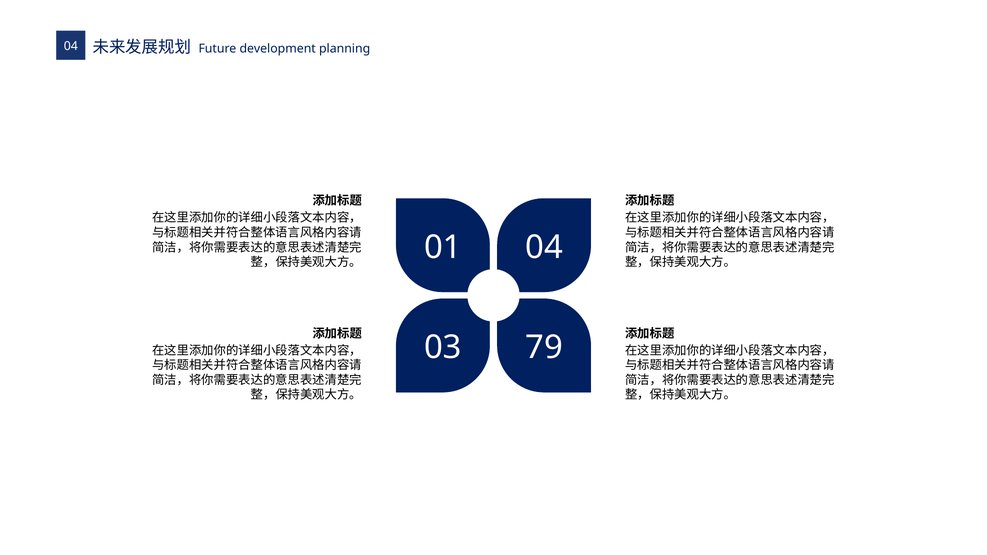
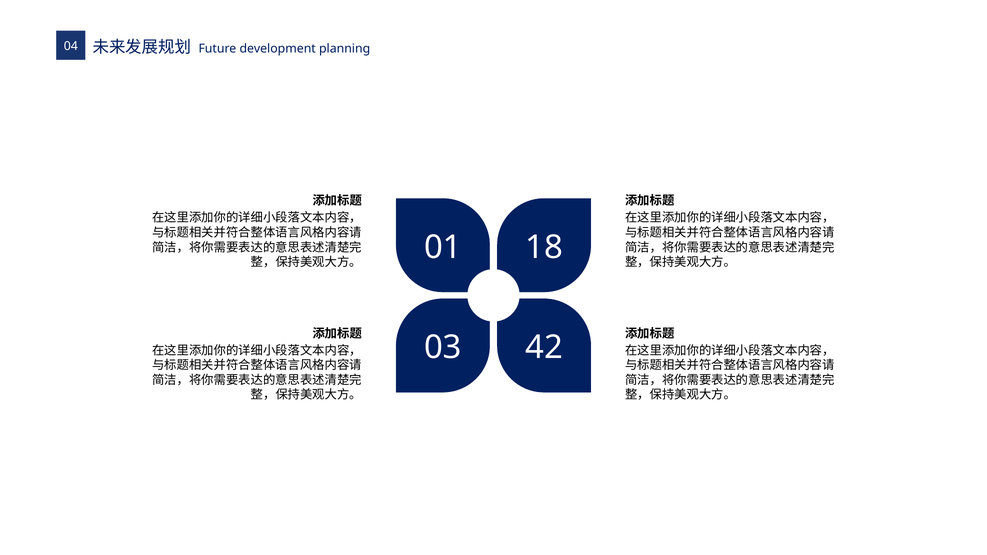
01 04: 04 -> 18
79: 79 -> 42
